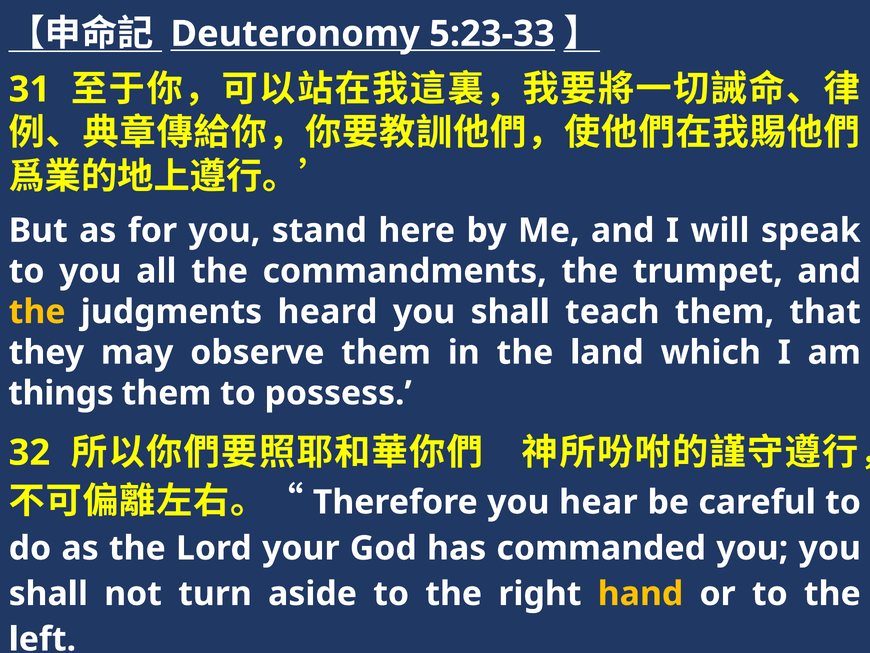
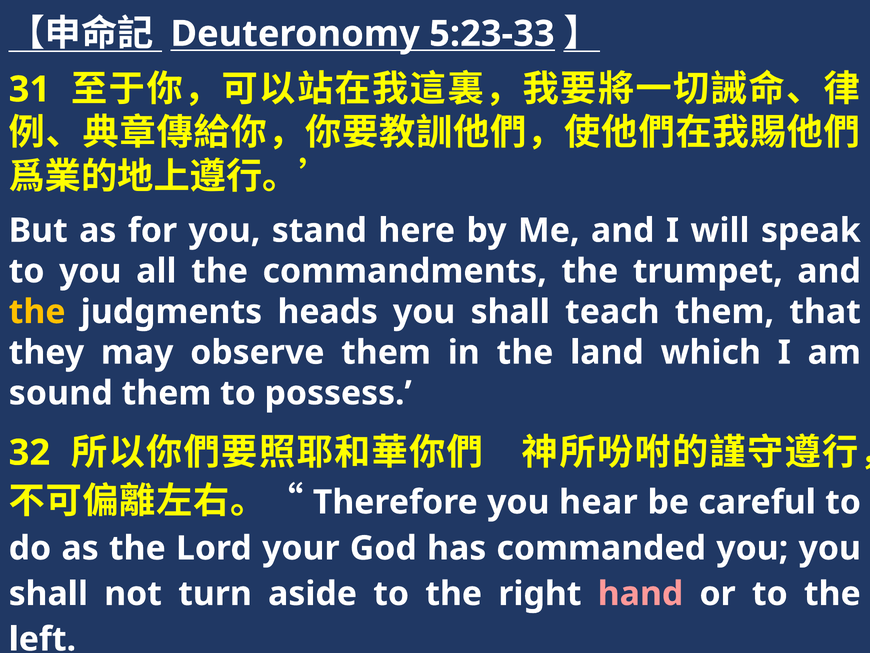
heard: heard -> heads
things: things -> sound
hand colour: yellow -> pink
